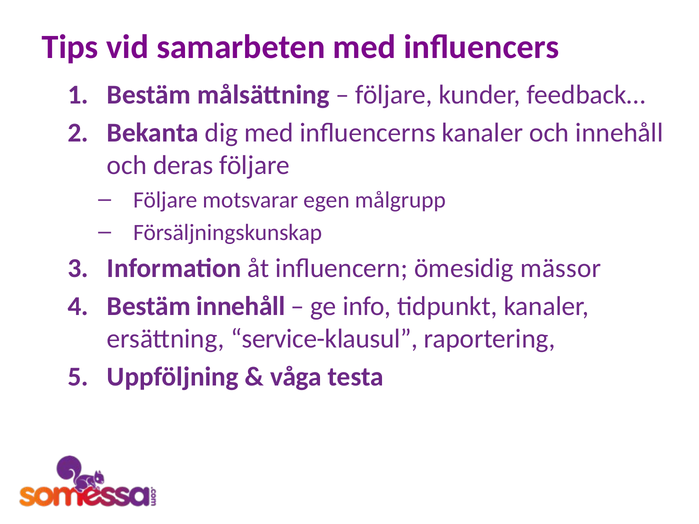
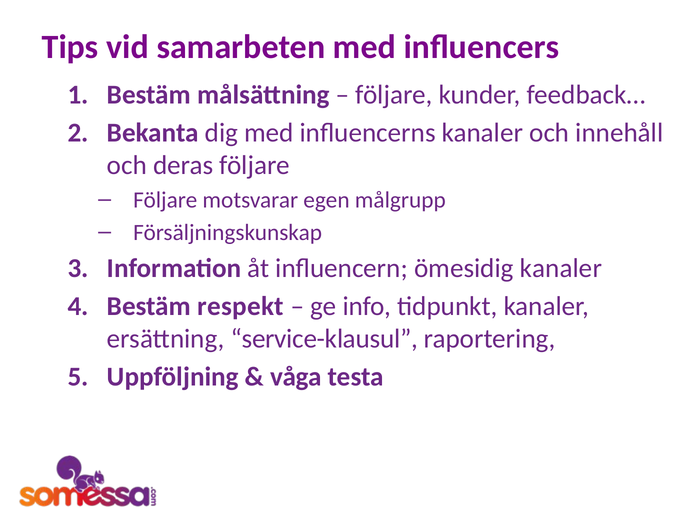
ömesidig mässor: mässor -> kanaler
Bestäm innehåll: innehåll -> respekt
